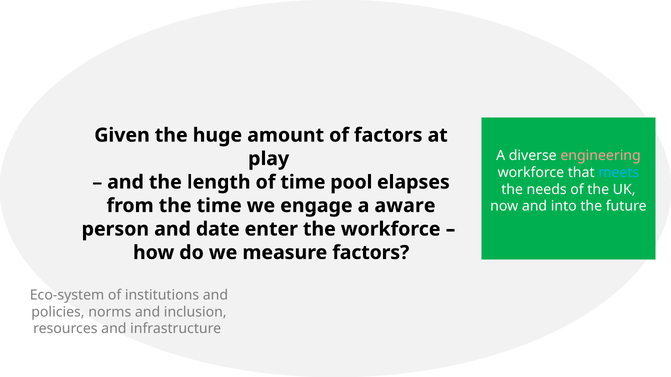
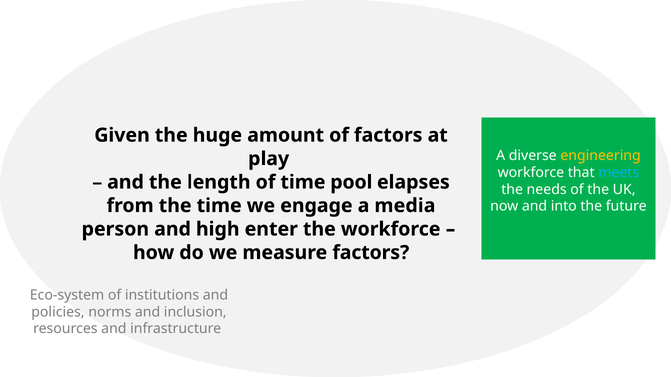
engineering colour: pink -> yellow
aware: aware -> media
date: date -> high
